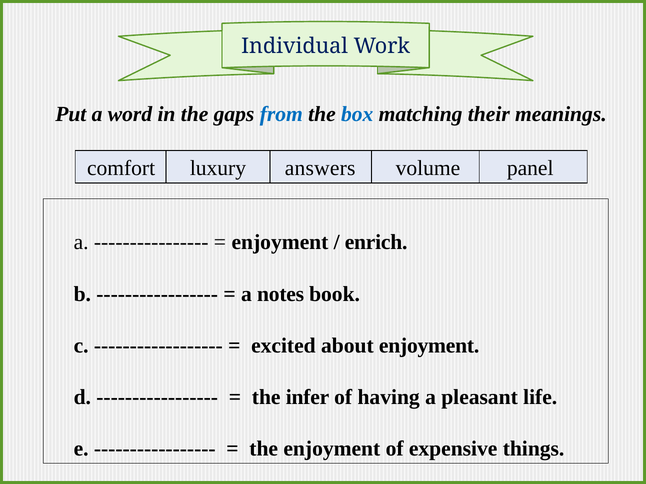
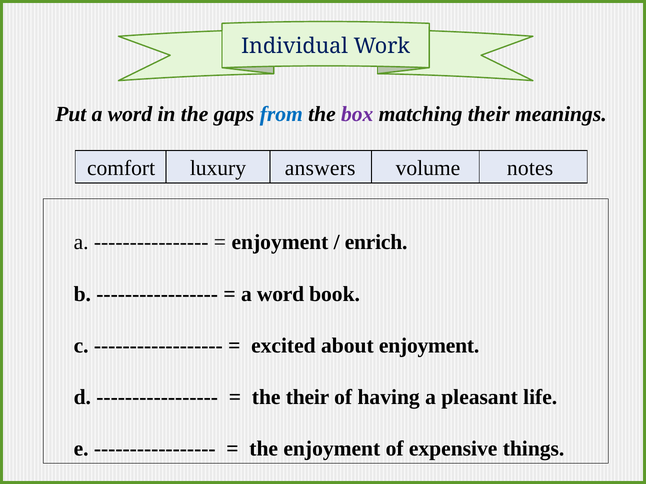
box colour: blue -> purple
panel: panel -> notes
notes at (281, 294): notes -> word
the infer: infer -> their
